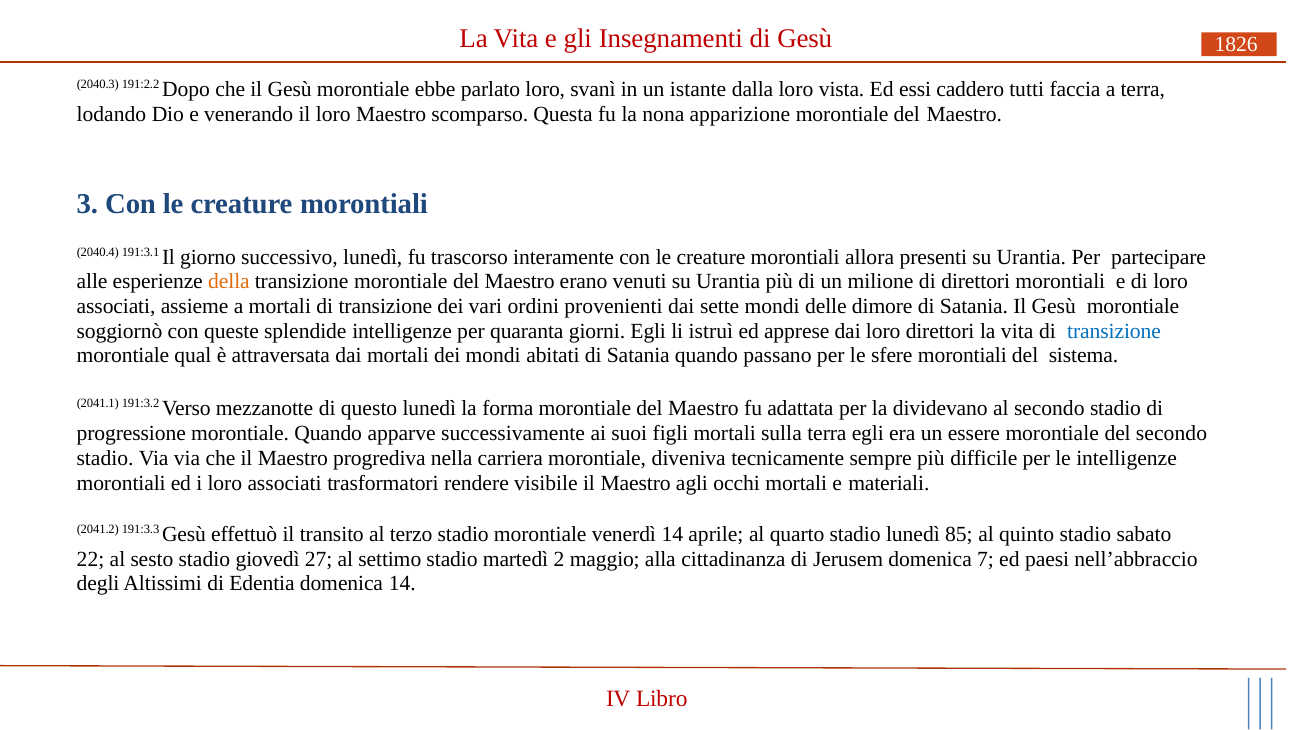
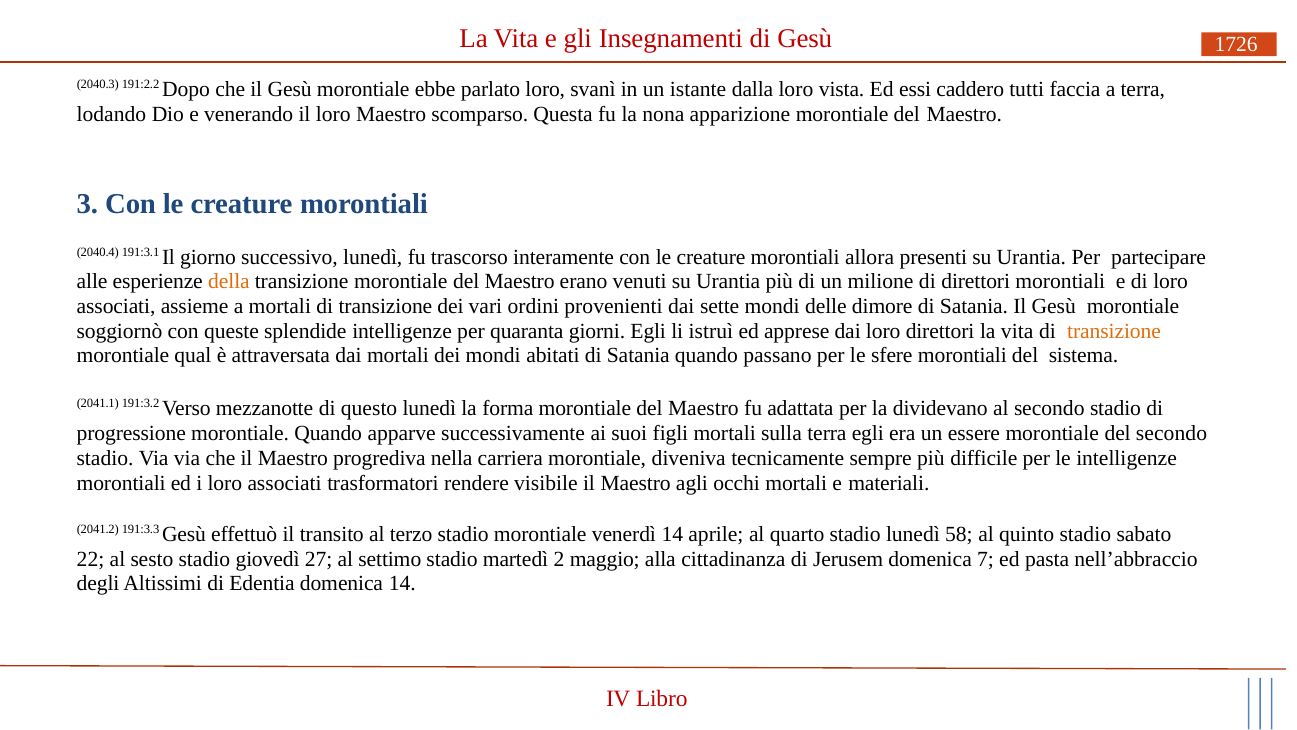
1826: 1826 -> 1726
transizione at (1114, 331) colour: blue -> orange
85: 85 -> 58
paesi: paesi -> pasta
